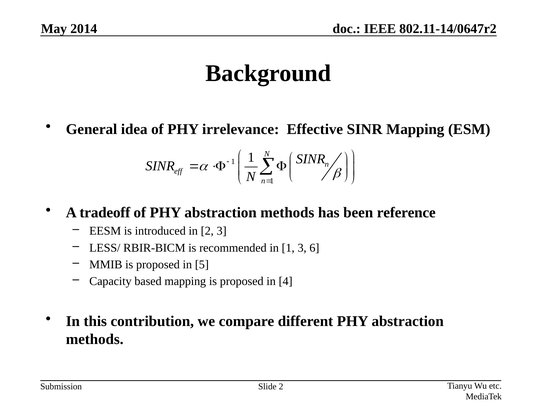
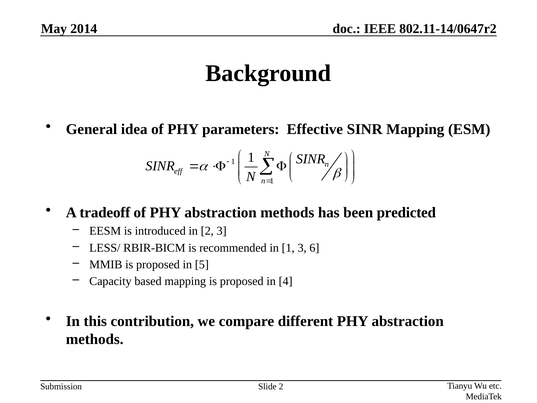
irrelevance: irrelevance -> parameters
reference: reference -> predicted
